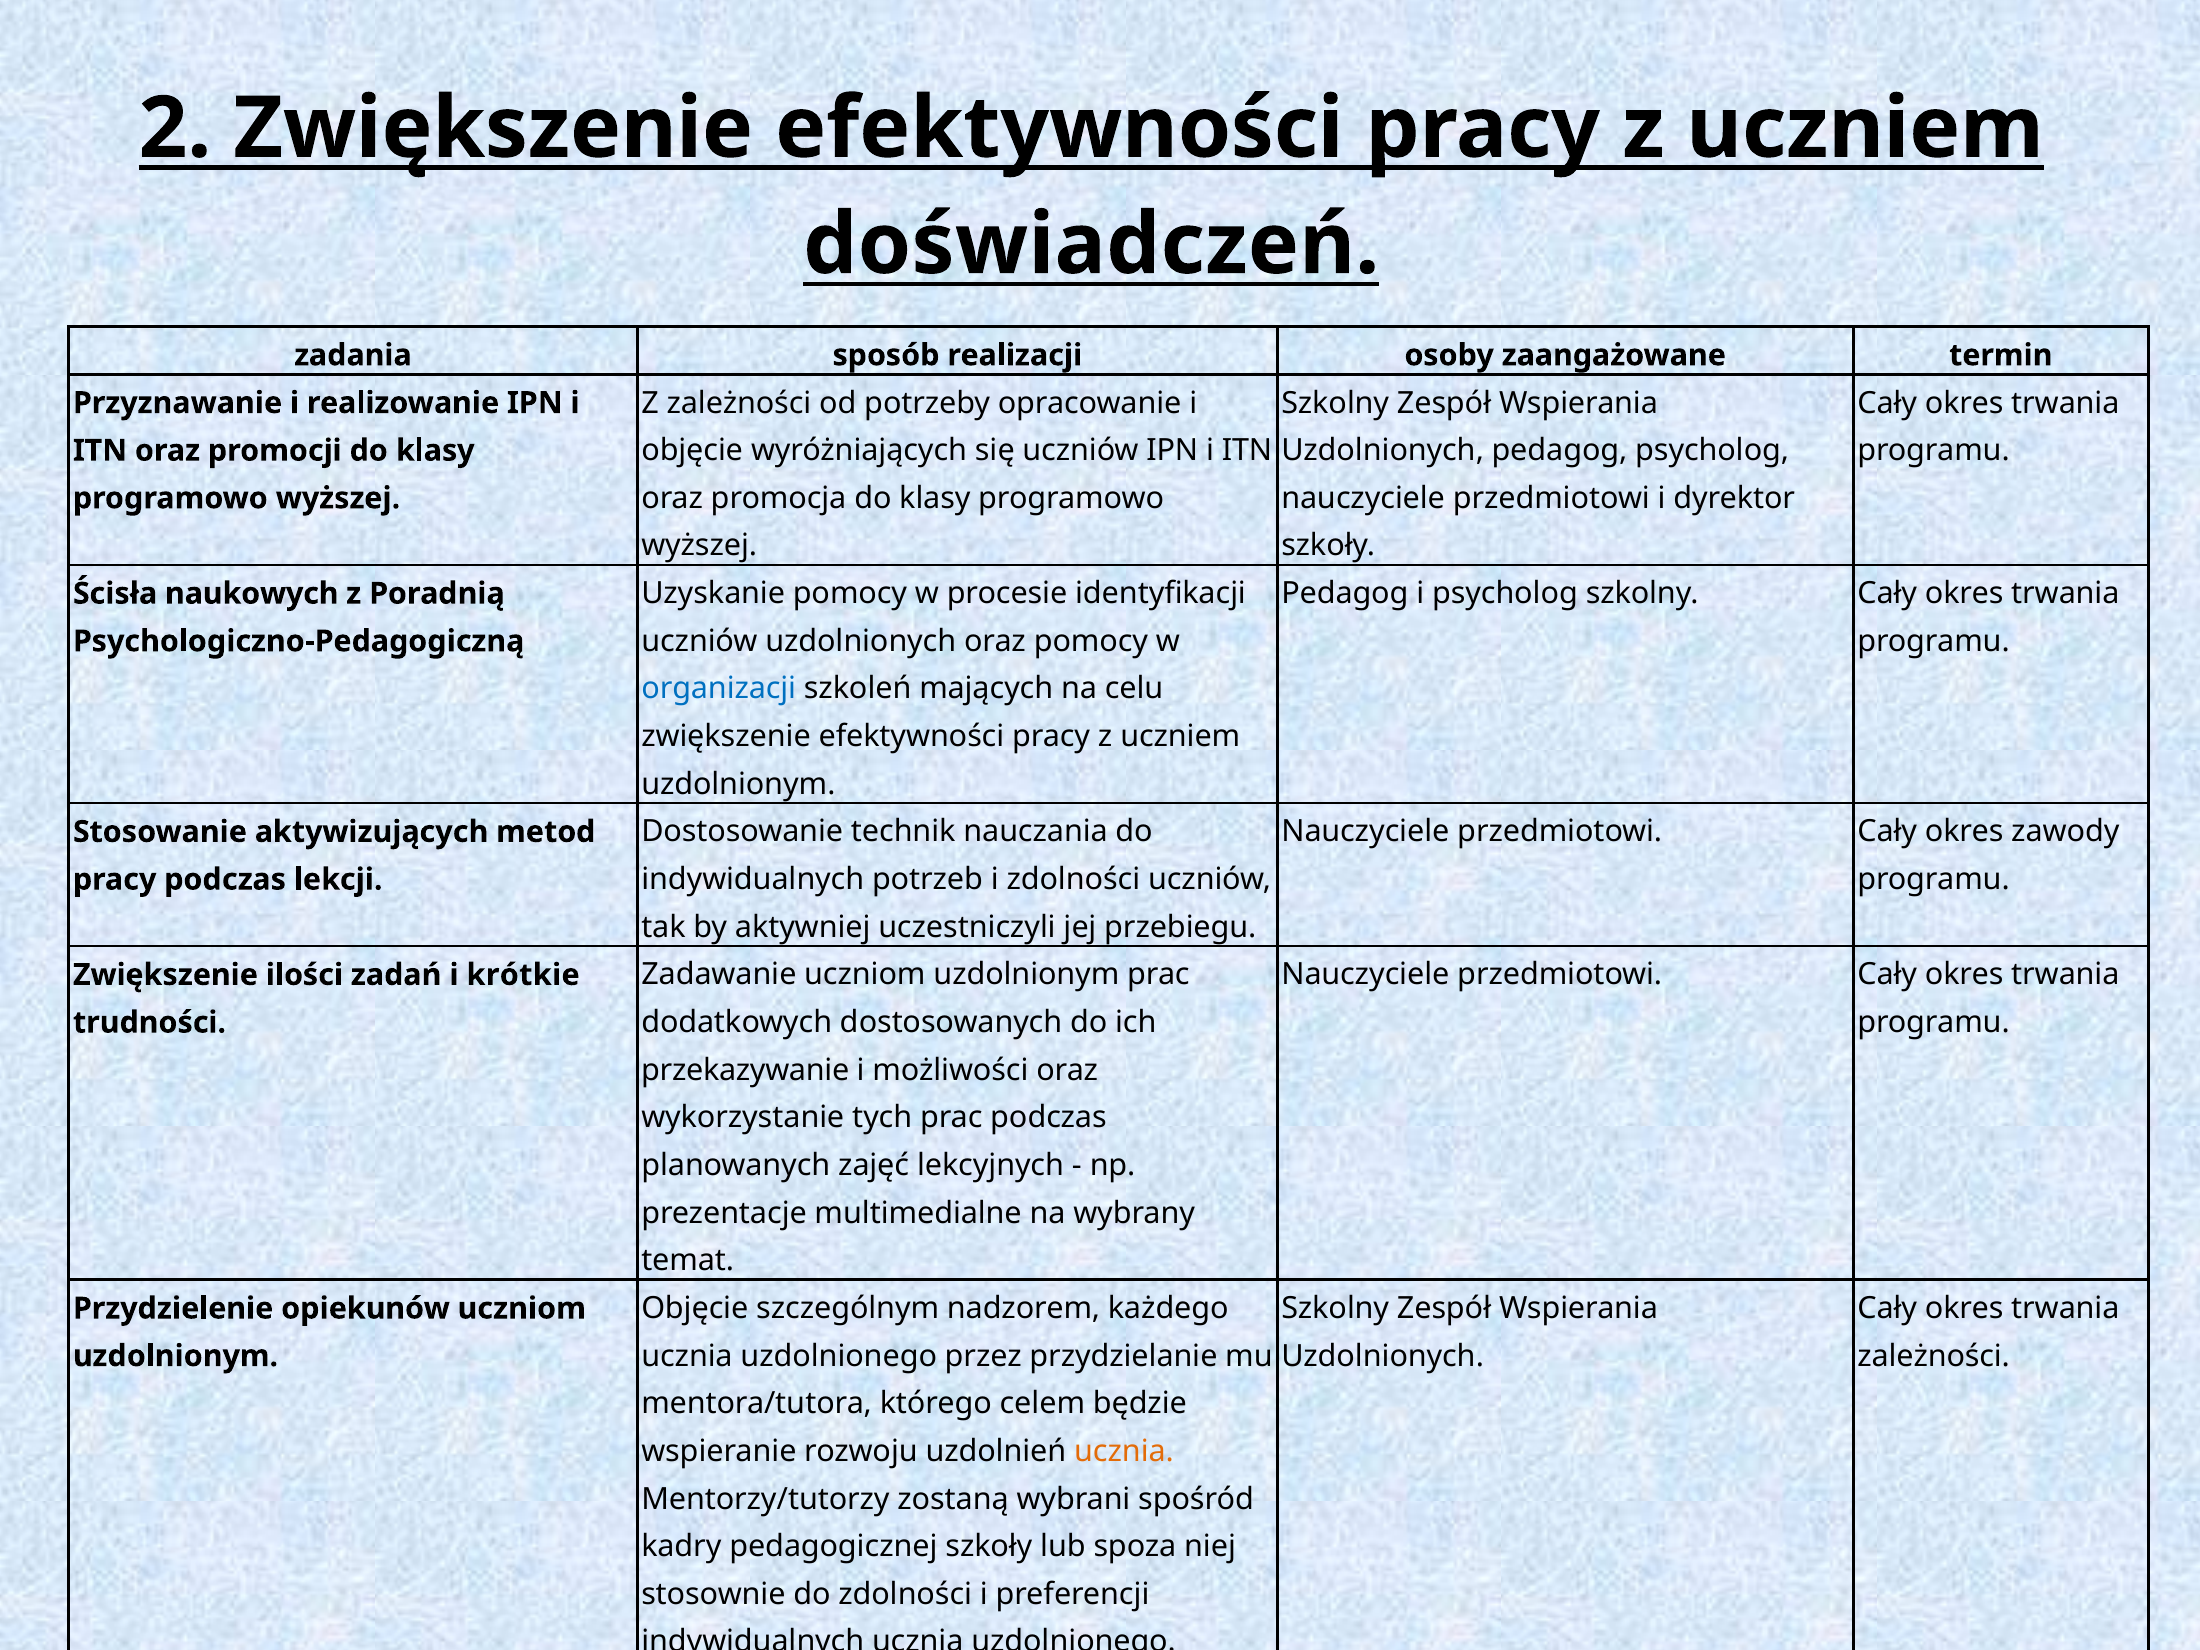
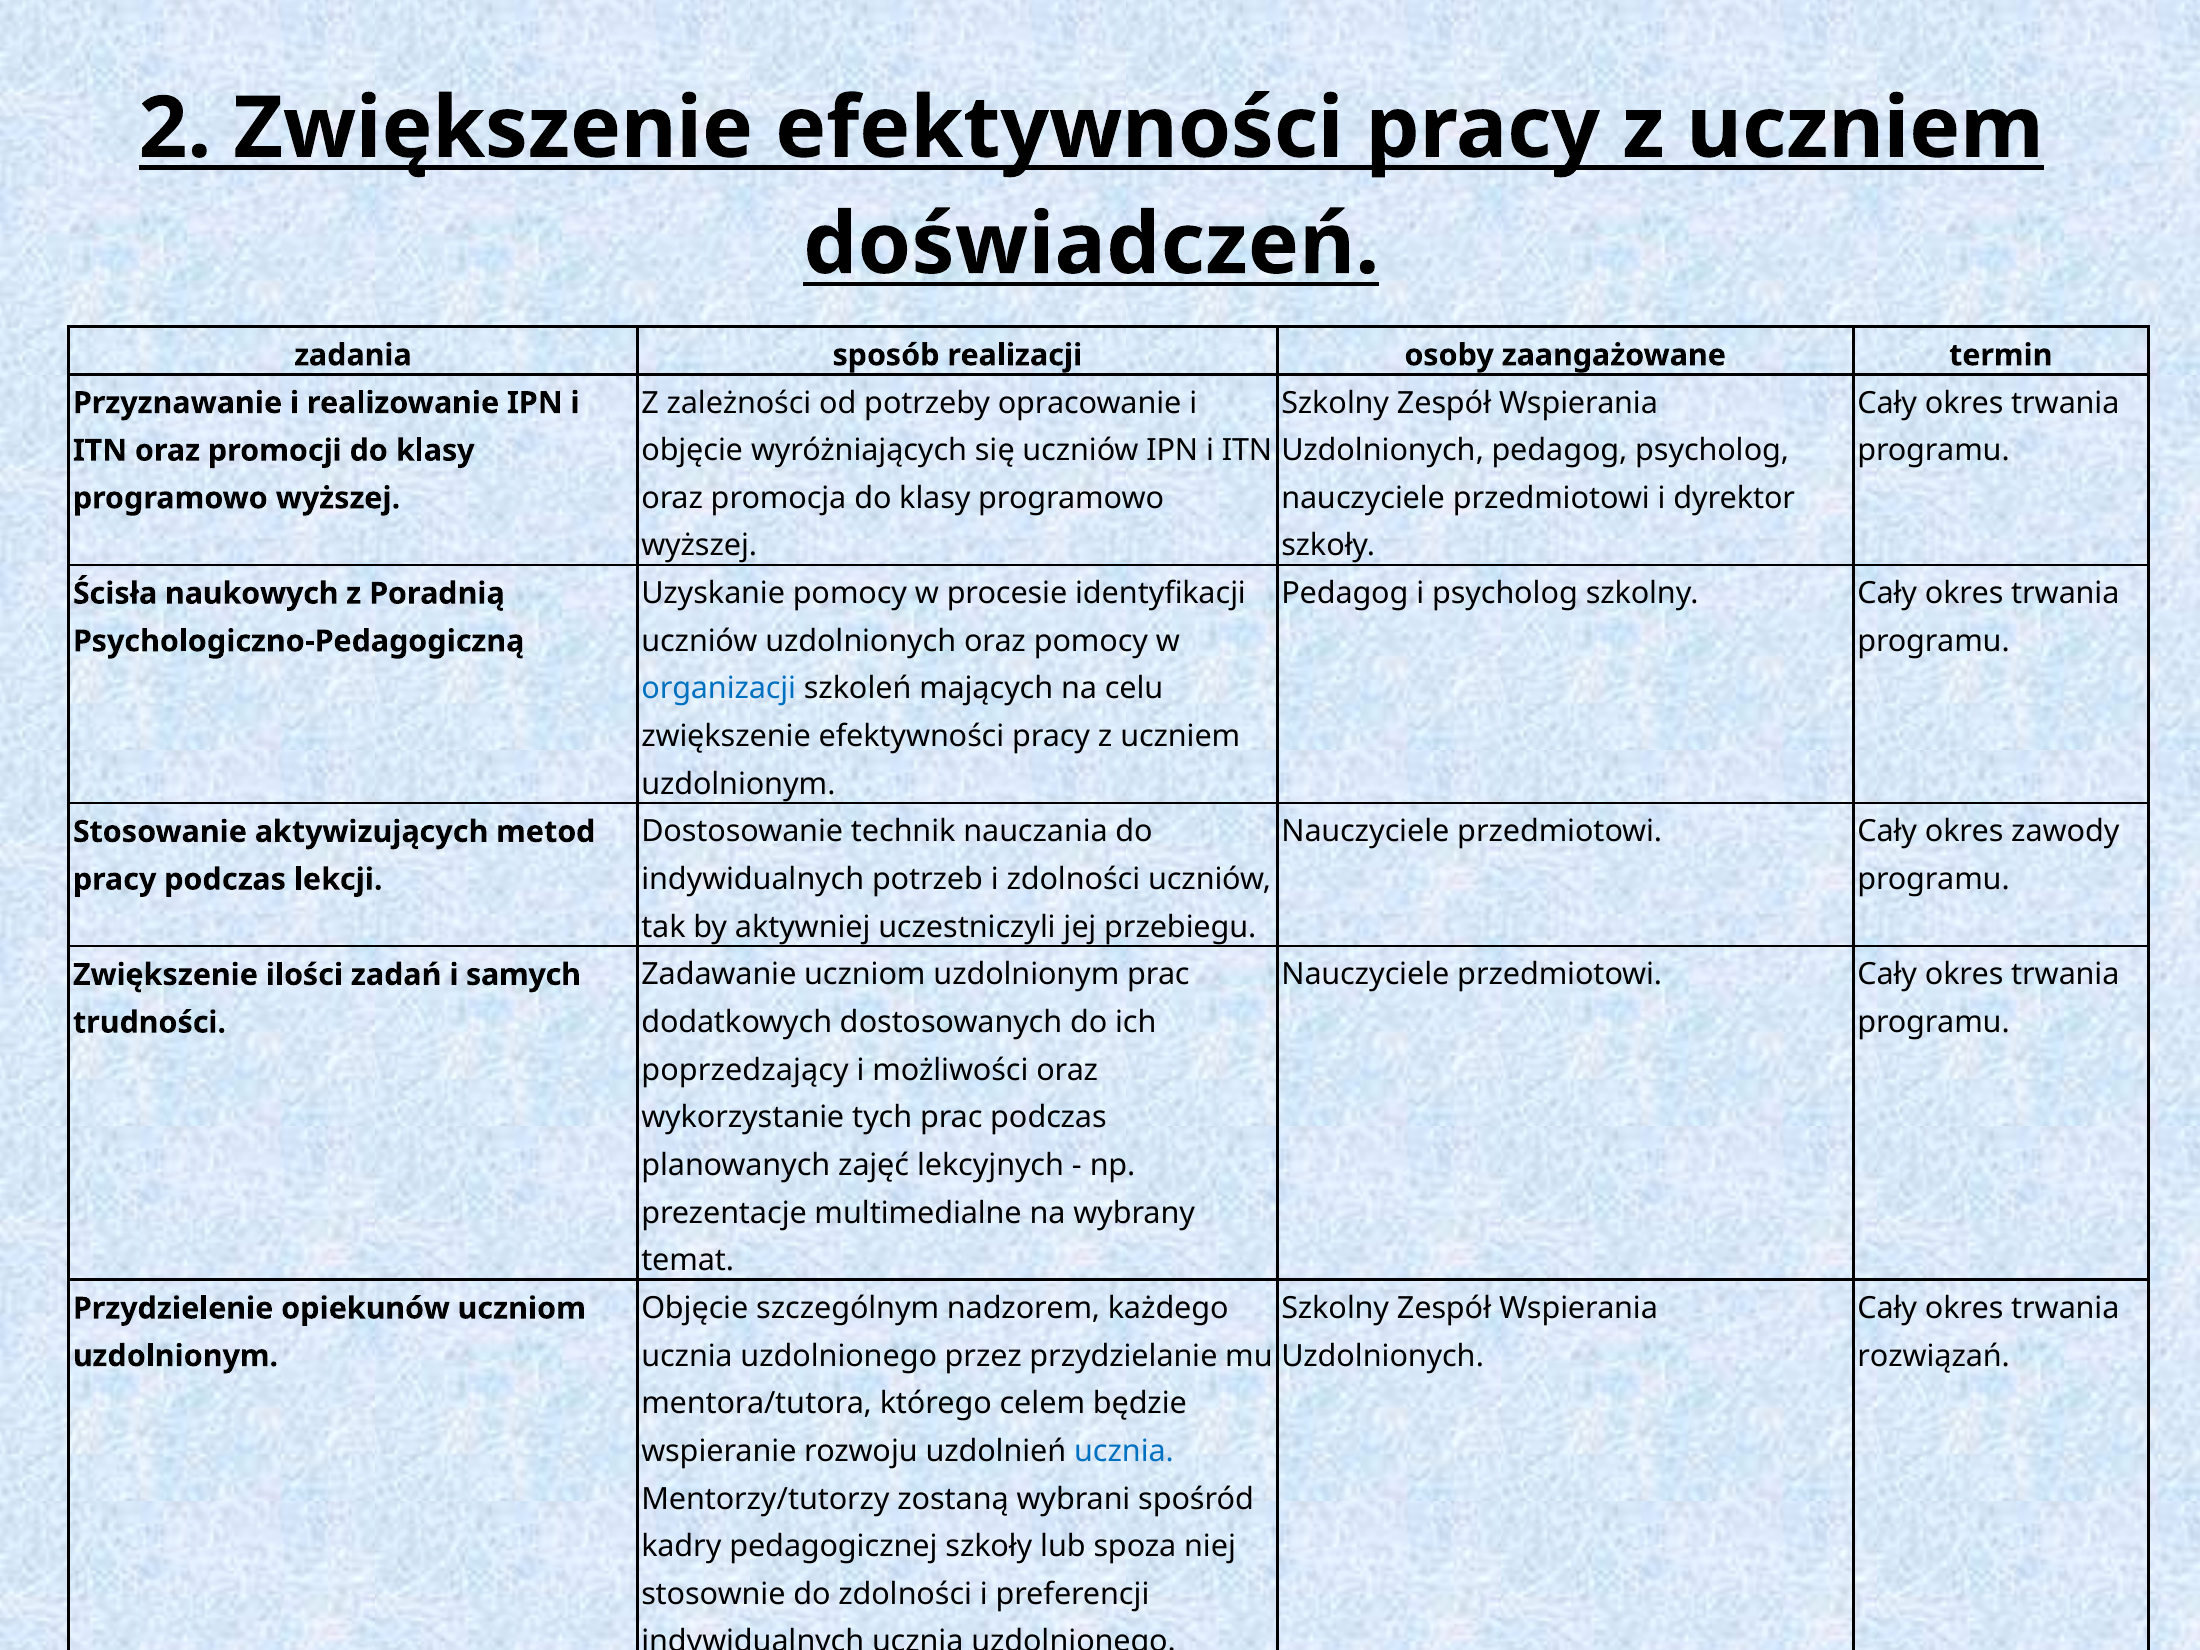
krótkie: krótkie -> samych
przekazywanie: przekazywanie -> poprzedzający
zależności at (1934, 1356): zależności -> rozwiązań
ucznia at (1124, 1451) colour: orange -> blue
